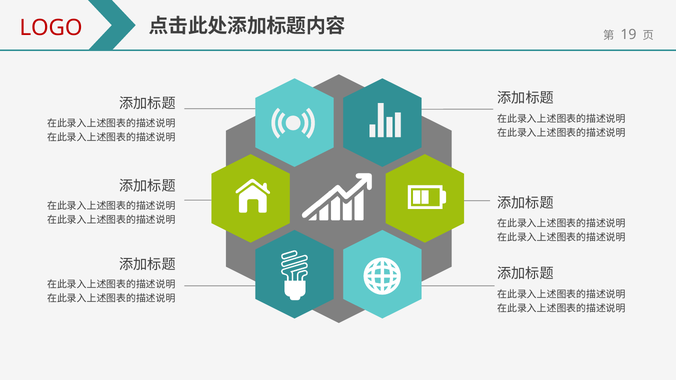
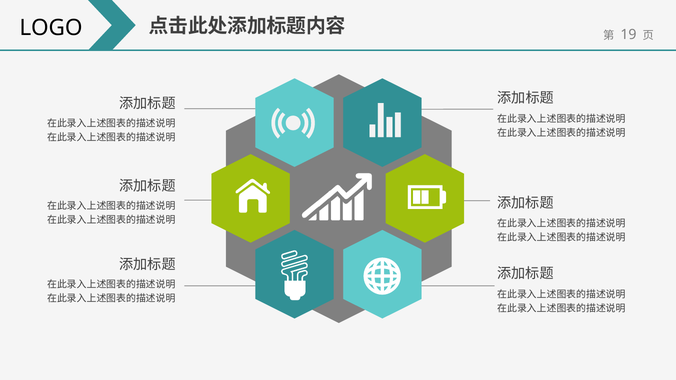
LOGO colour: red -> black
